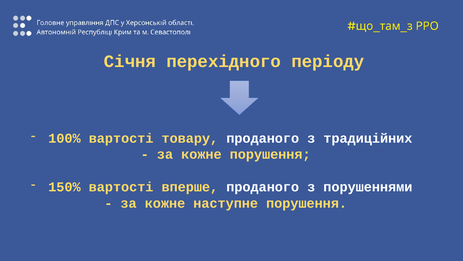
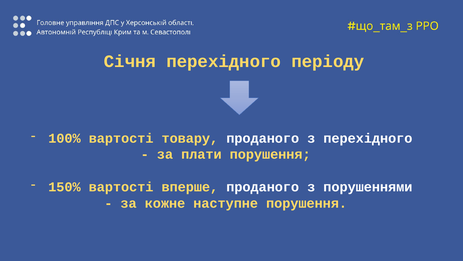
з традиційних: традиційних -> перехідного
кожне at (201, 154): кожне -> плати
